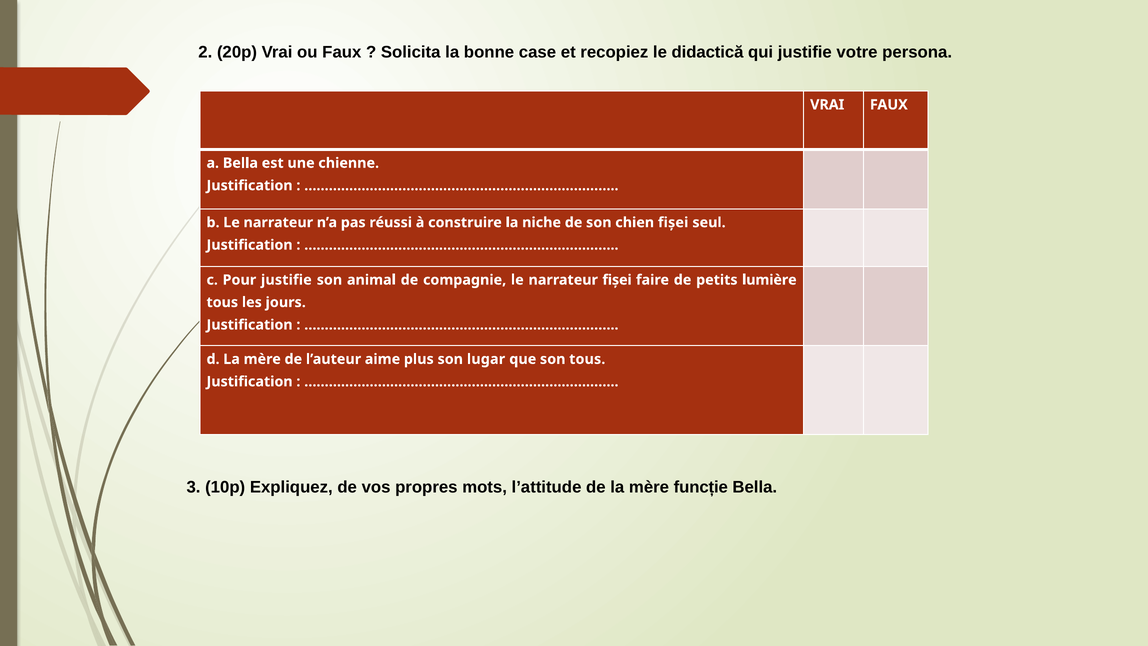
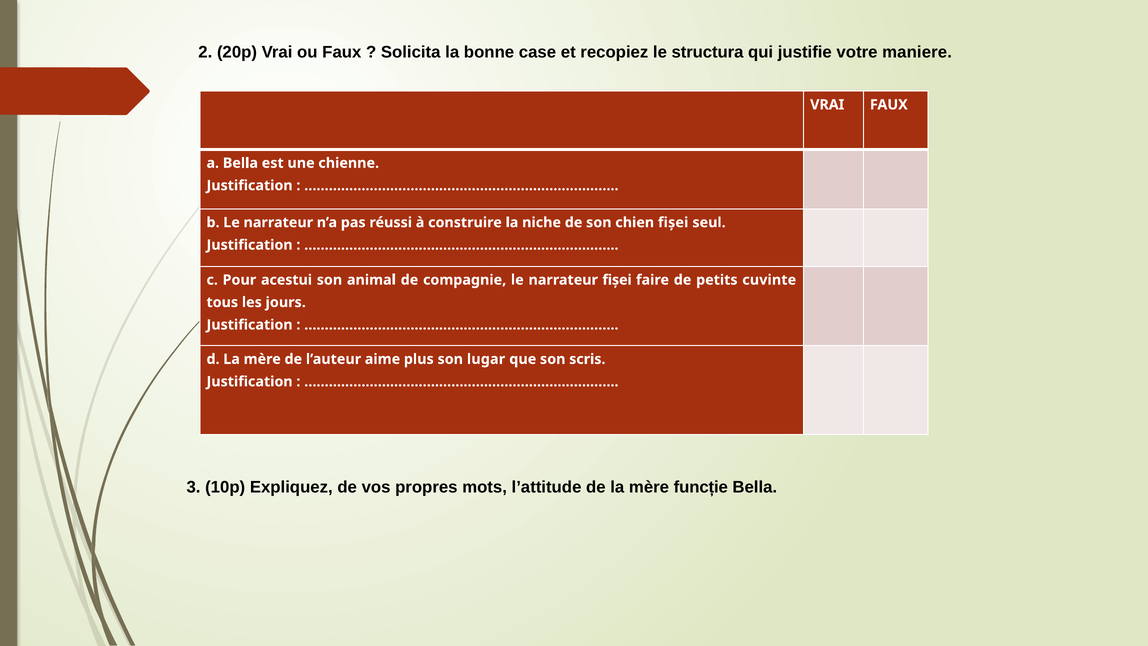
didactică: didactică -> structura
persona: persona -> maniere
Pour justifie: justifie -> acestui
lumière: lumière -> cuvinte
son tous: tous -> scris
